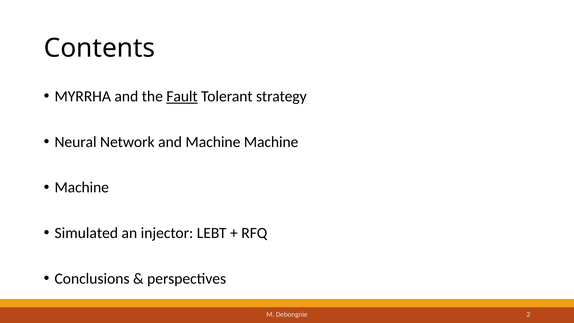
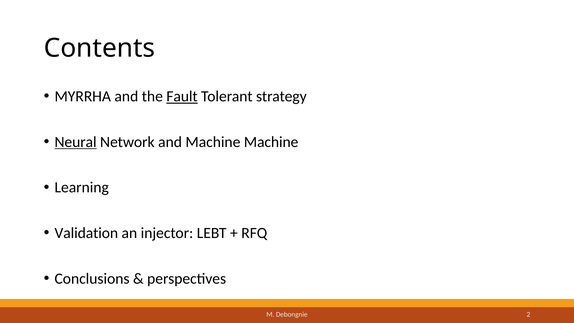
Neural underline: none -> present
Machine at (82, 187): Machine -> Learning
Simulated: Simulated -> Validation
